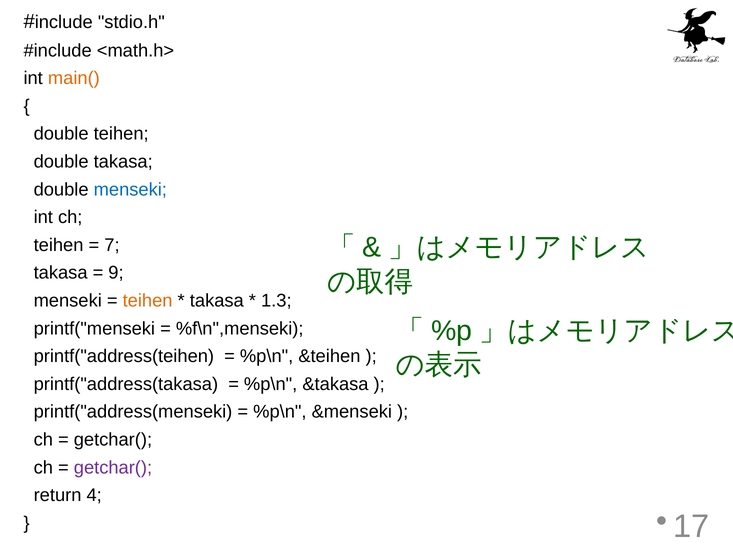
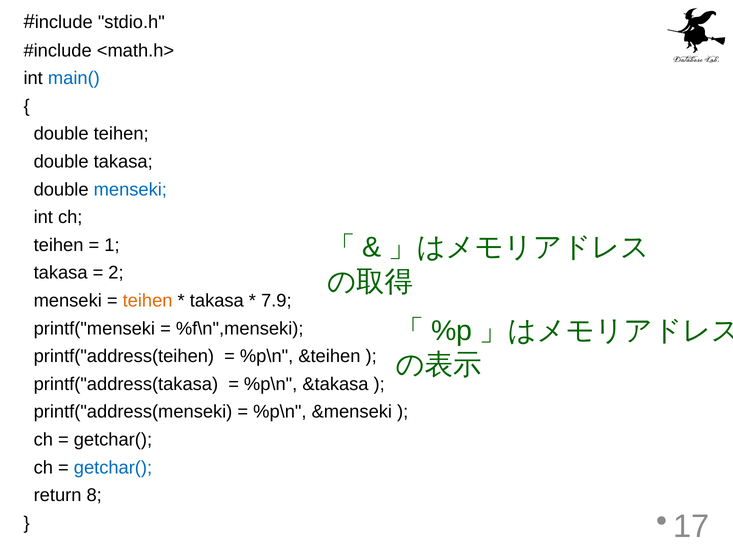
main( colour: orange -> blue
7: 7 -> 1
9: 9 -> 2
1.3: 1.3 -> 7.9
getchar( at (113, 467) colour: purple -> blue
4: 4 -> 8
